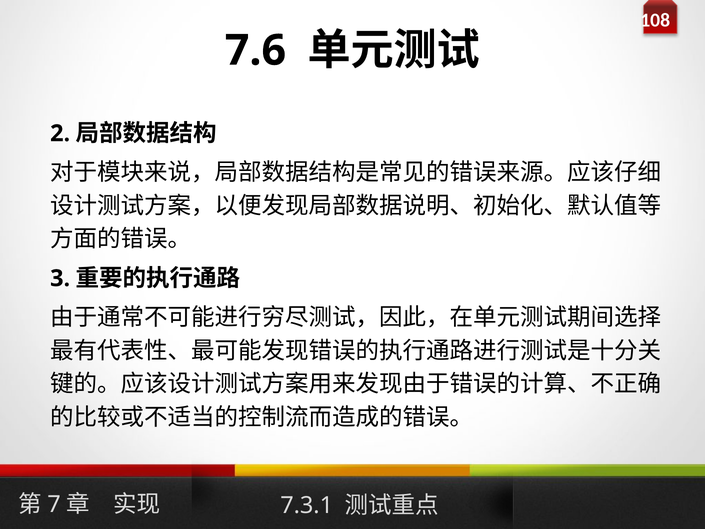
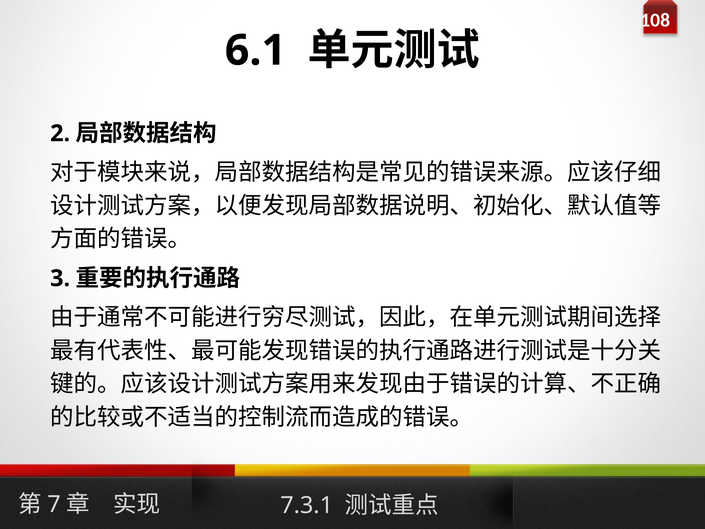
7.6: 7.6 -> 6.1
